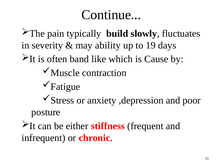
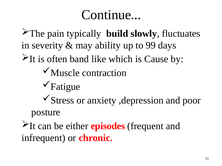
19: 19 -> 99
stiffness: stiffness -> episodes
